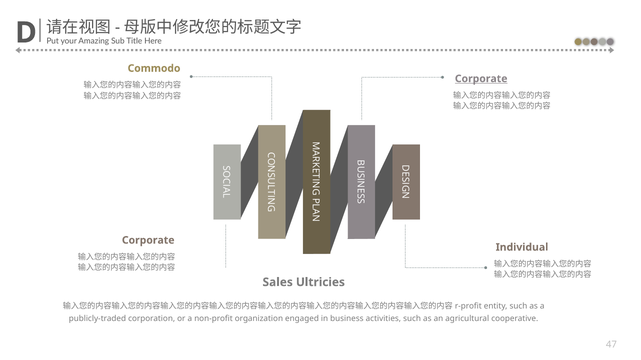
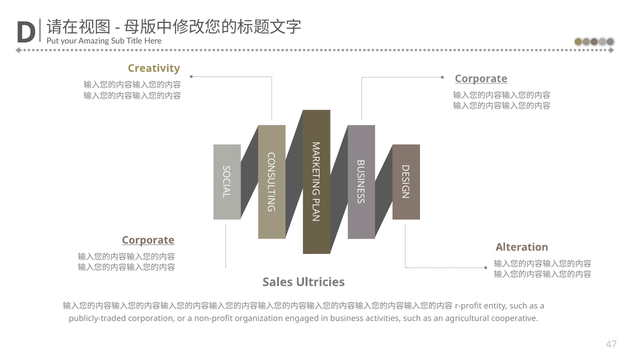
Commodo: Commodo -> Creativity
Corporate at (148, 240) underline: none -> present
Individual: Individual -> Alteration
